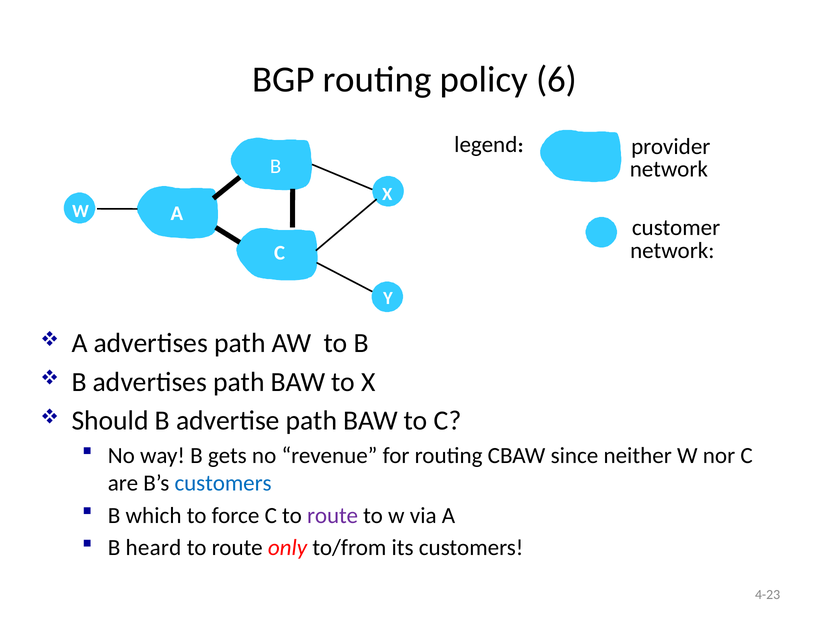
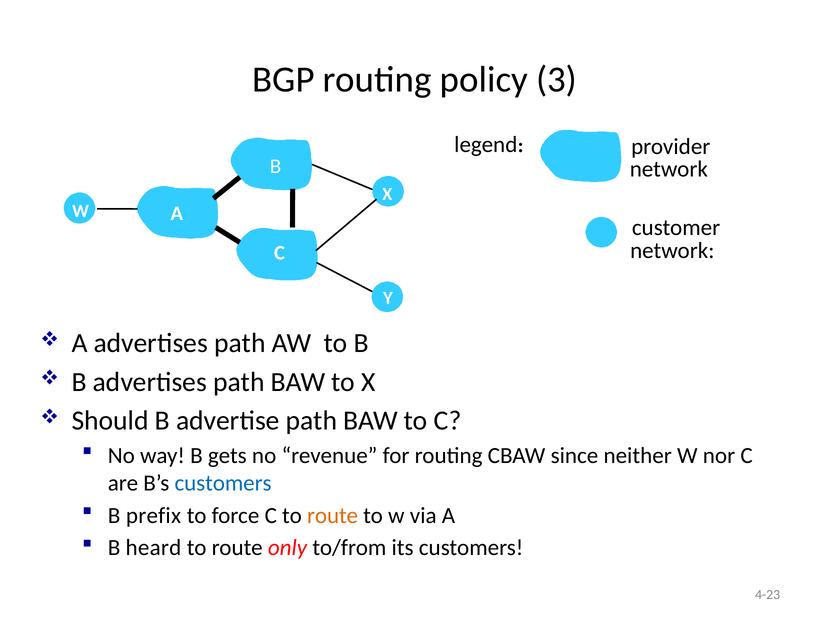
6: 6 -> 3
which: which -> prefix
route at (333, 515) colour: purple -> orange
